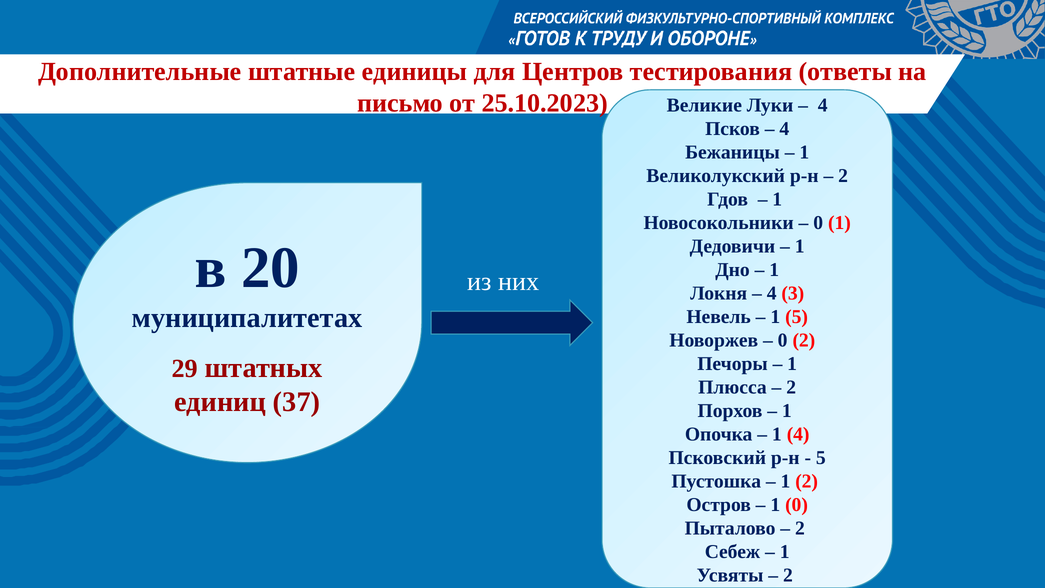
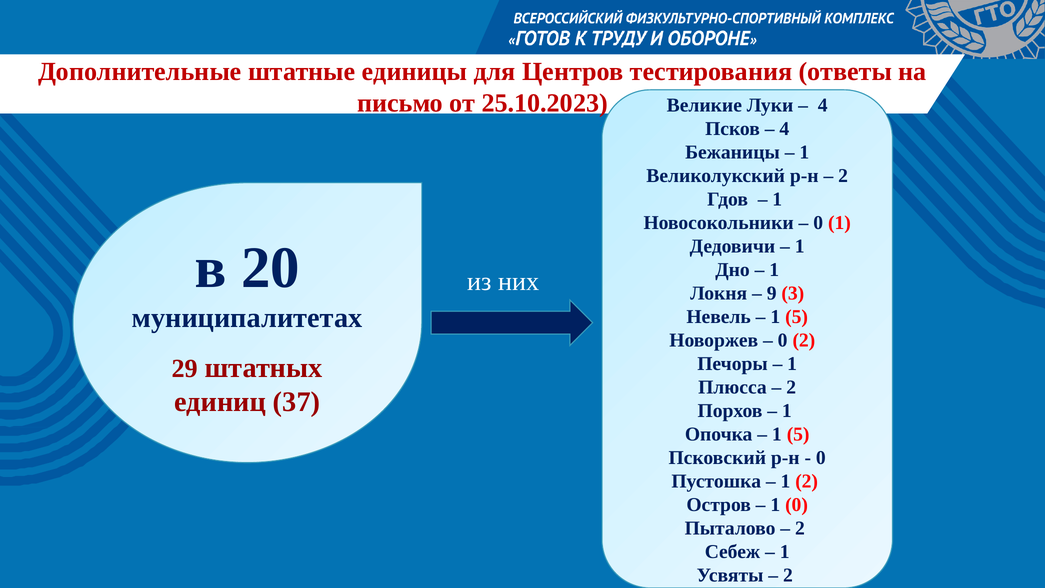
4 at (772, 293): 4 -> 9
4 at (798, 434): 4 -> 5
5 at (821, 458): 5 -> 0
